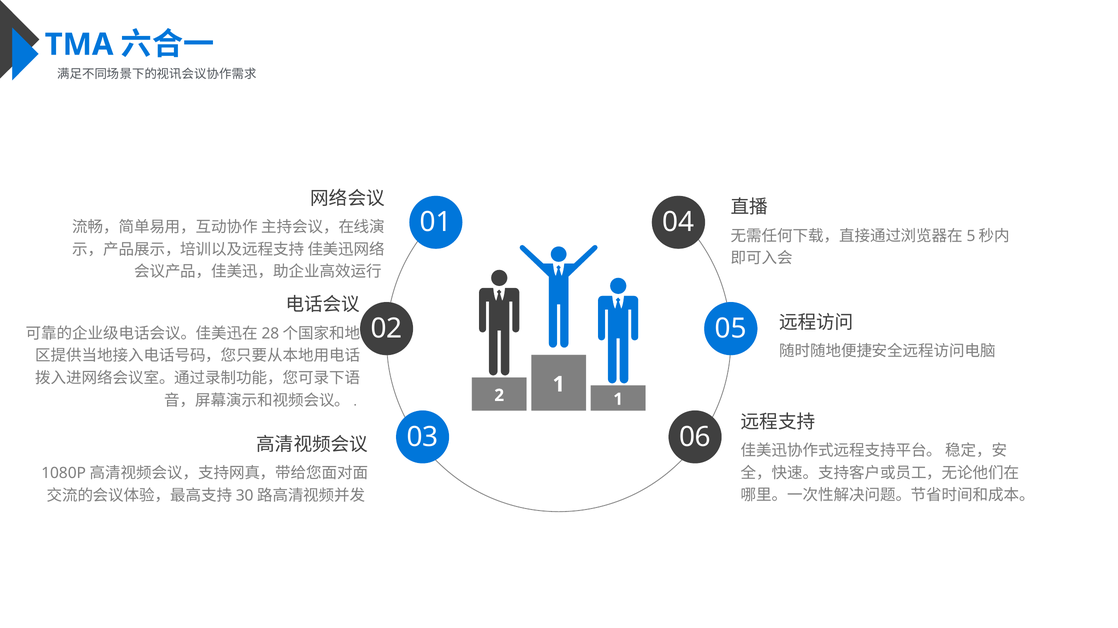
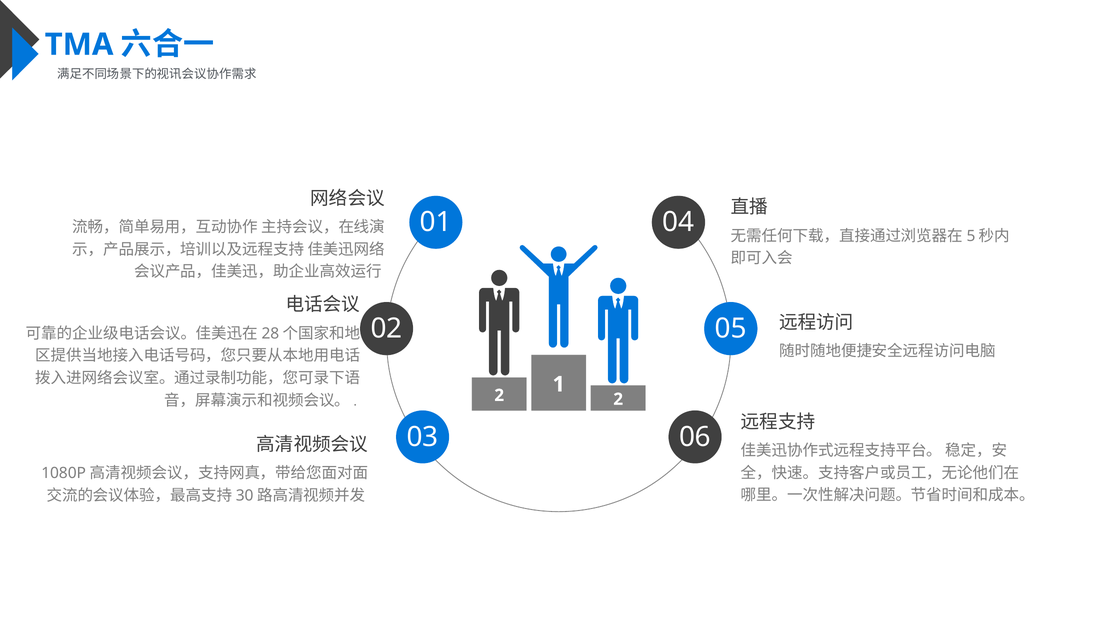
2 1: 1 -> 2
